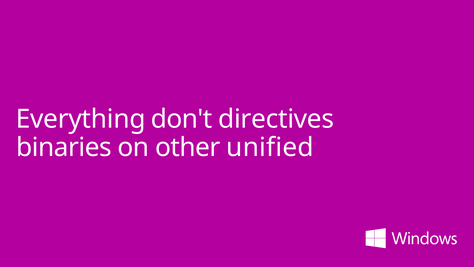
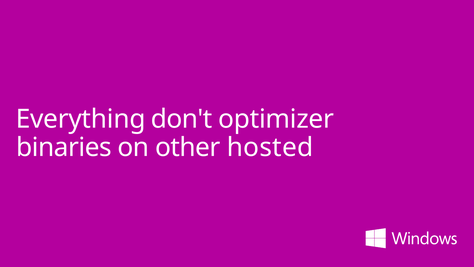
directives: directives -> optimizer
unified: unified -> hosted
